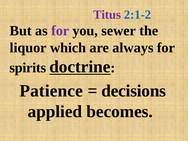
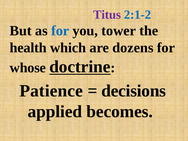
for at (60, 31) colour: purple -> blue
sewer: sewer -> tower
liquor: liquor -> health
always: always -> dozens
spirits: spirits -> whose
